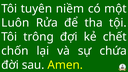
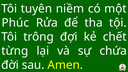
Luôn: Luôn -> Phúc
chốn: chốn -> từng
